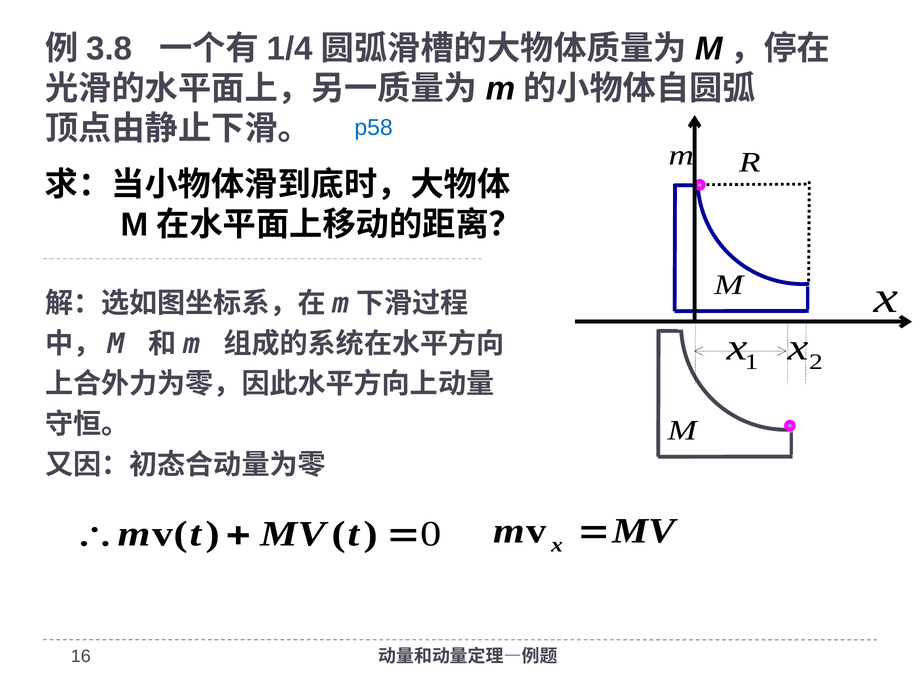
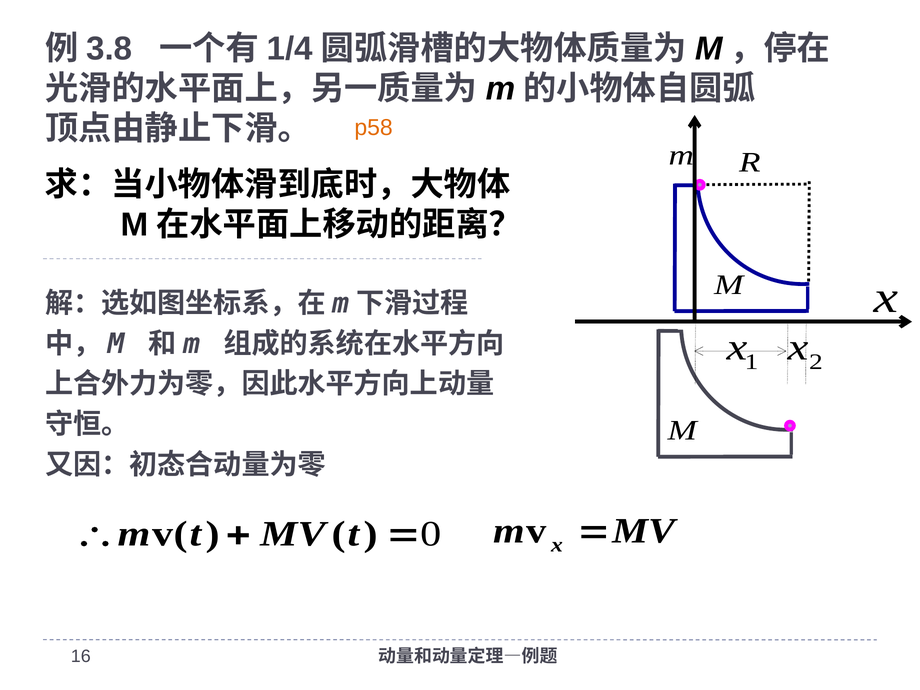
p58 colour: blue -> orange
